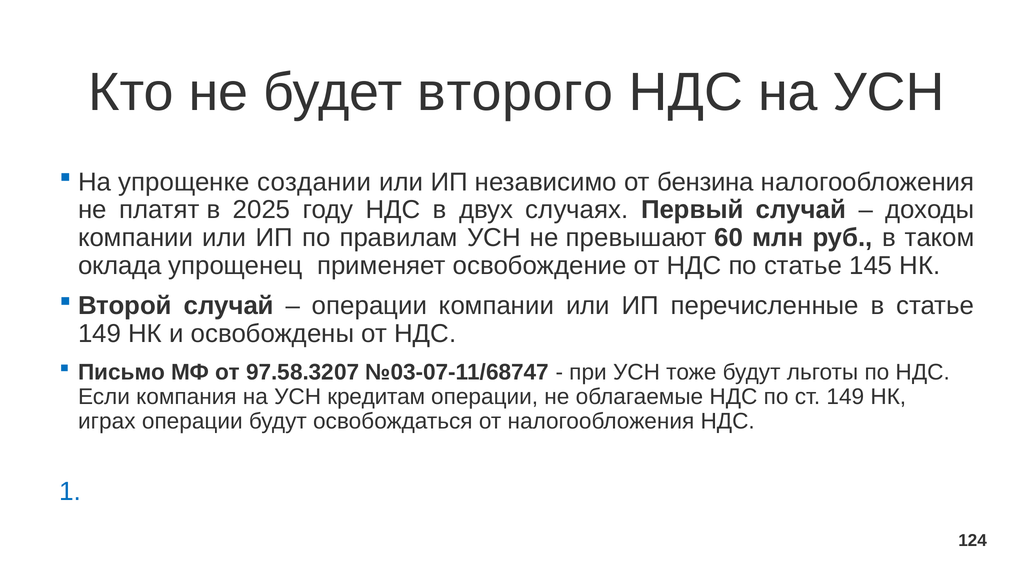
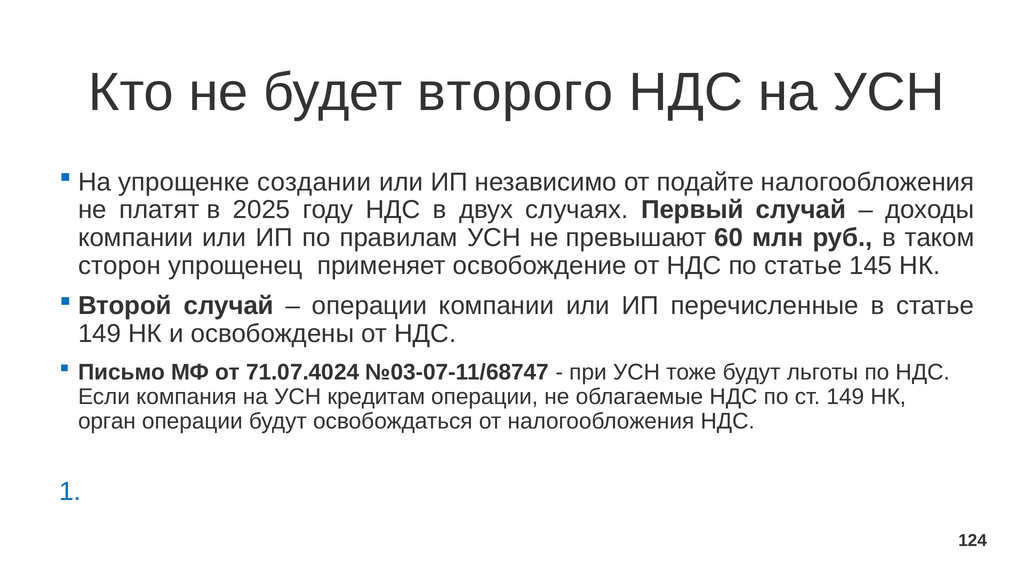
бензина: бензина -> подайте
оклада: оклада -> сторон
97.58.3207: 97.58.3207 -> 71.07.4024
играх: играх -> орган
